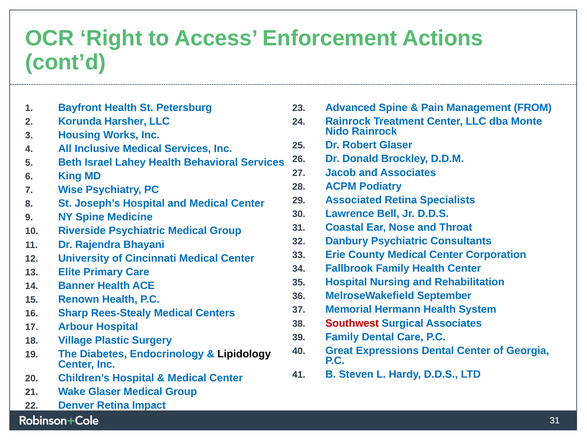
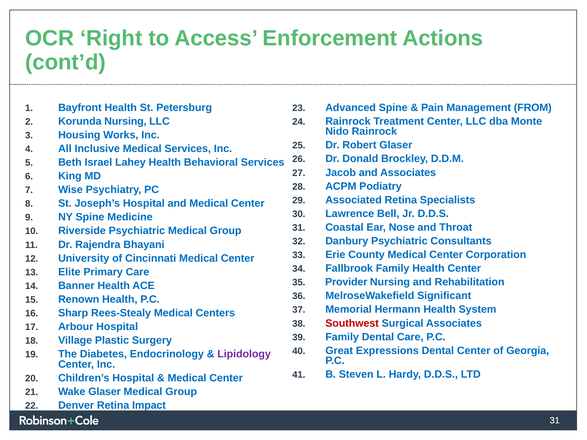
Korunda Harsher: Harsher -> Nursing
Hospital at (346, 282): Hospital -> Provider
September: September -> Significant
Lipidology colour: black -> purple
